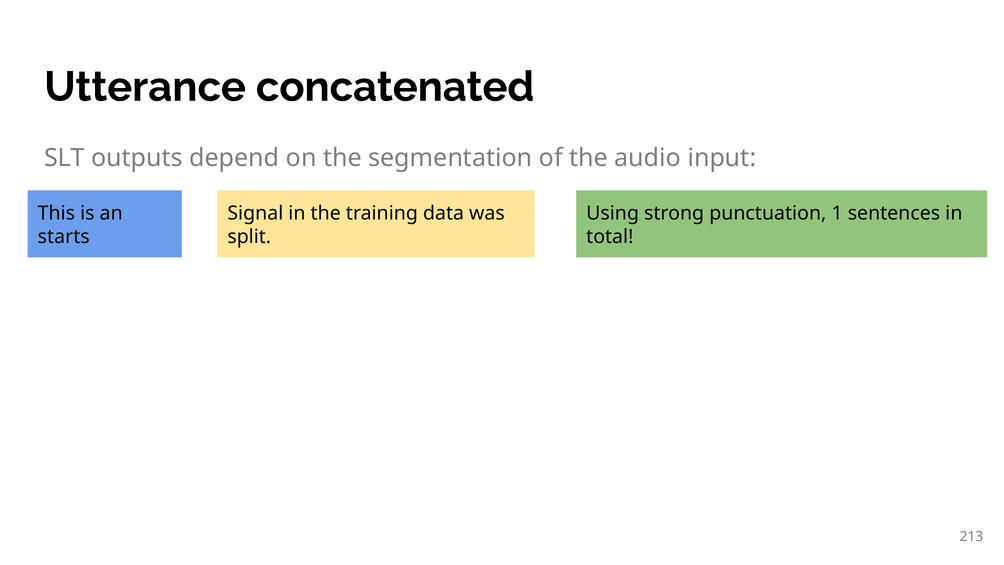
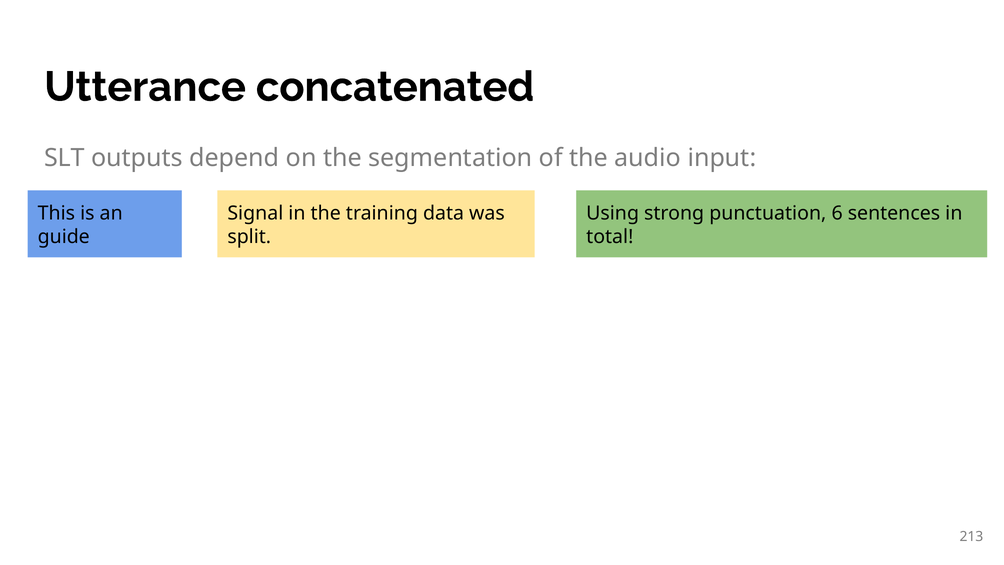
1: 1 -> 6
starts: starts -> guide
